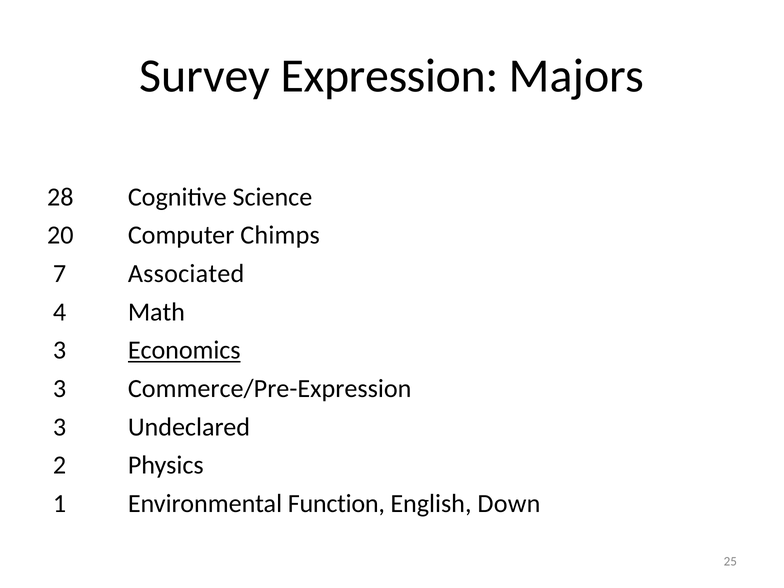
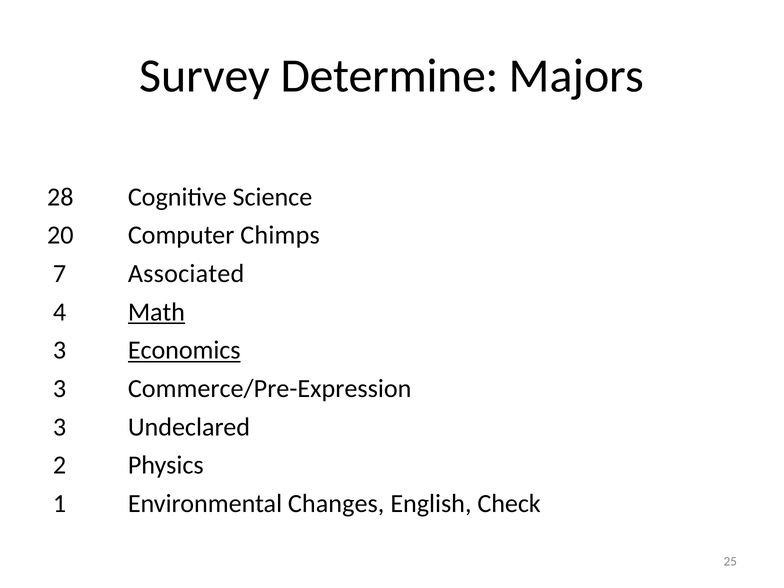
Expression: Expression -> Determine
Math underline: none -> present
Function: Function -> Changes
Down: Down -> Check
